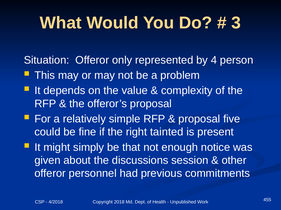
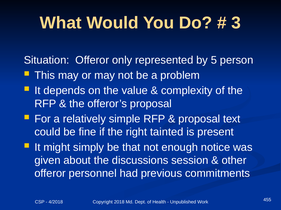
4: 4 -> 5
five: five -> text
